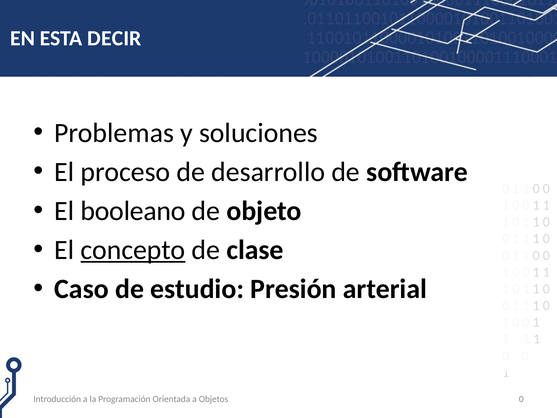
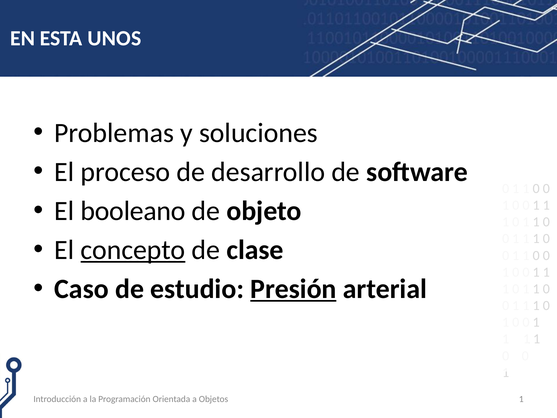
DECIR: DECIR -> UNOS
Presión underline: none -> present
Objetos 0: 0 -> 1
